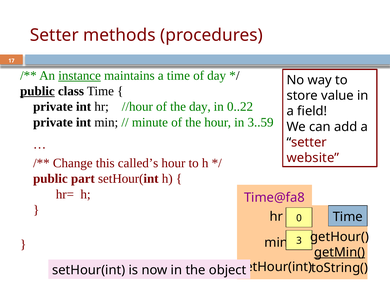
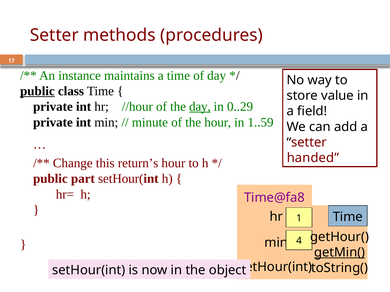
instance underline: present -> none
day at (200, 107) underline: none -> present
0..22: 0..22 -> 0..29
3..59: 3..59 -> 1..59
website: website -> handed
called’s: called’s -> return’s
0: 0 -> 1
3: 3 -> 4
